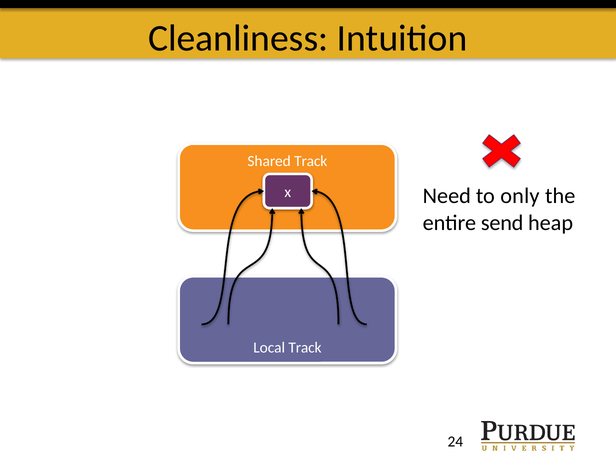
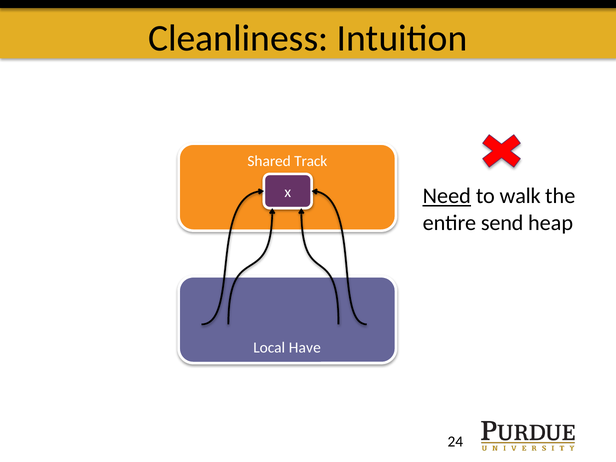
Need underline: none -> present
only: only -> walk
Local Track: Track -> Have
